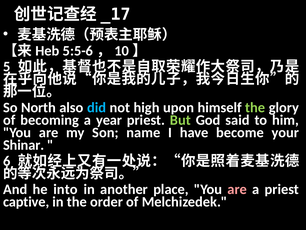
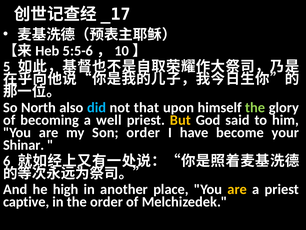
high: high -> that
year: year -> well
But colour: light green -> yellow
Son name: name -> order
into: into -> high
are at (237, 189) colour: pink -> yellow
